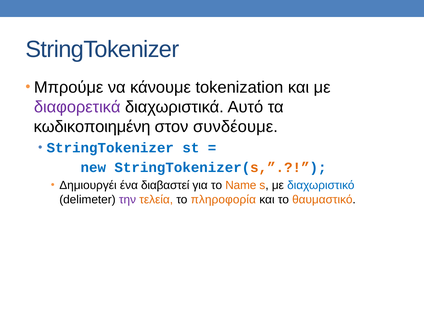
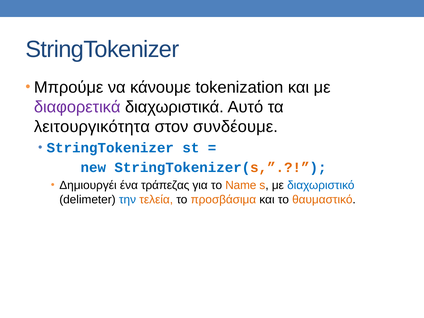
κωδικοποιημένη: κωδικοποιημένη -> λειτουργικότητα
διαβαστεί: διαβαστεί -> τράπεζας
την colour: purple -> blue
πληροφορία: πληροφορία -> προσβάσιμα
